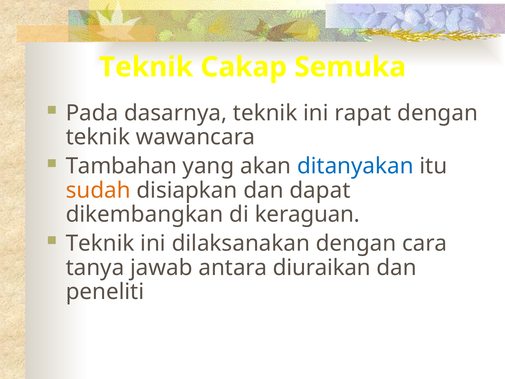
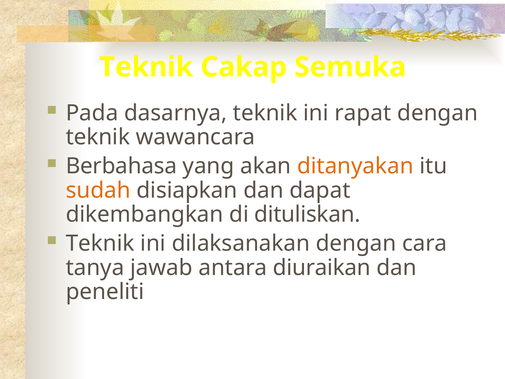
Tambahan: Tambahan -> Berbahasa
ditanyakan colour: blue -> orange
keraguan: keraguan -> dituliskan
